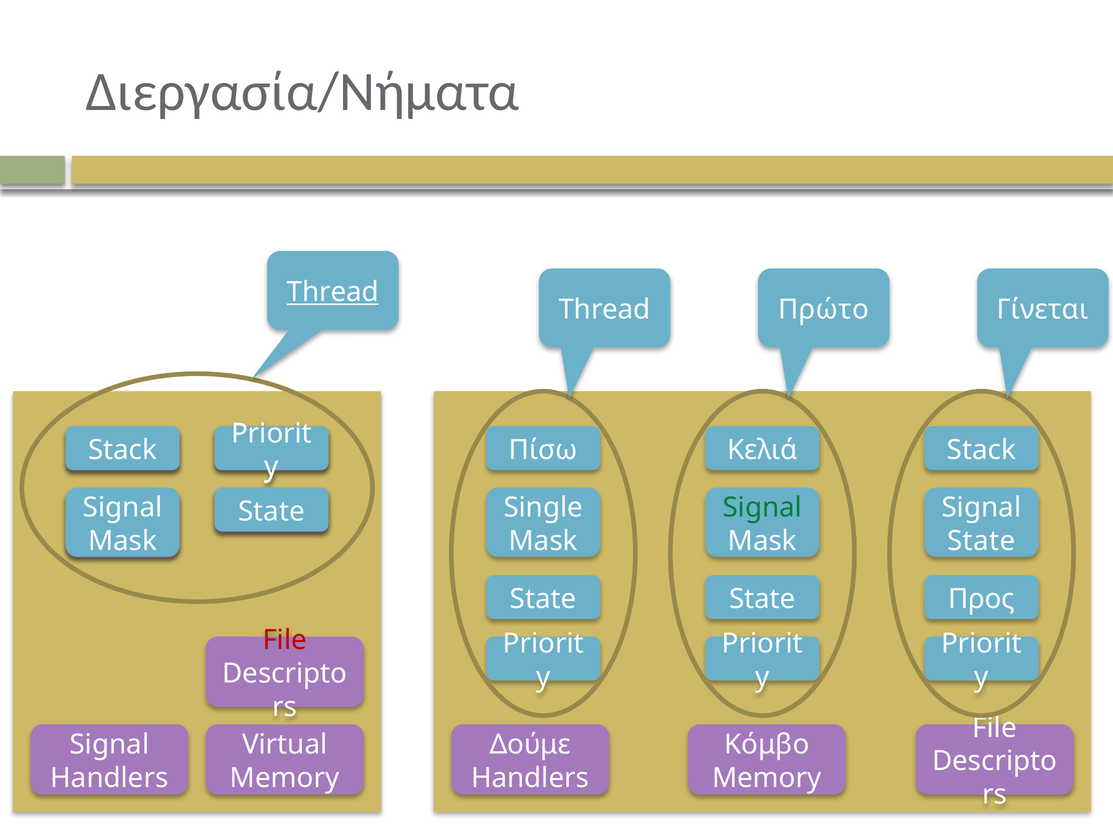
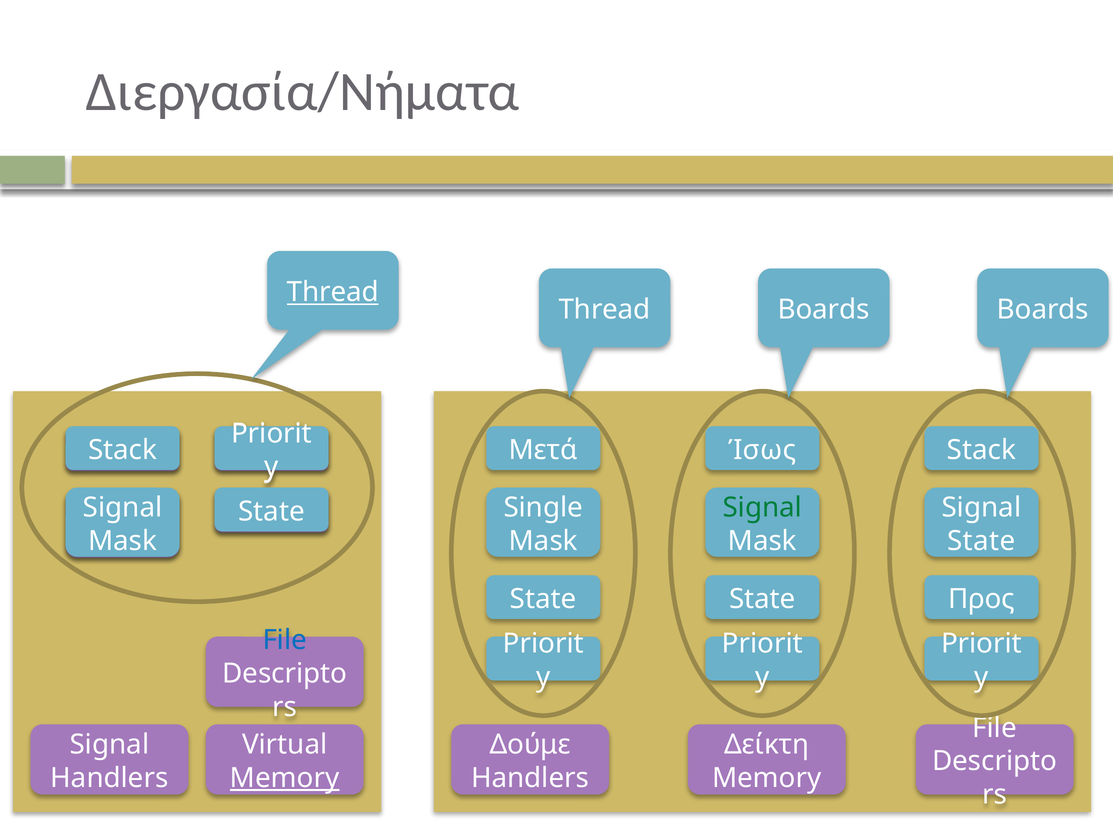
Thread Πρώτο: Πρώτο -> Boards
Γίνεται at (1043, 310): Γίνεται -> Boards
Πίσω: Πίσω -> Μετά
Κελιά: Κελιά -> Ίσως
File at (285, 640) colour: red -> blue
Κόμβο: Κόμβο -> Δείκτη
Memory at (285, 778) underline: none -> present
